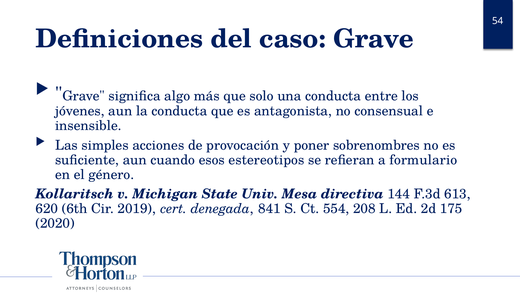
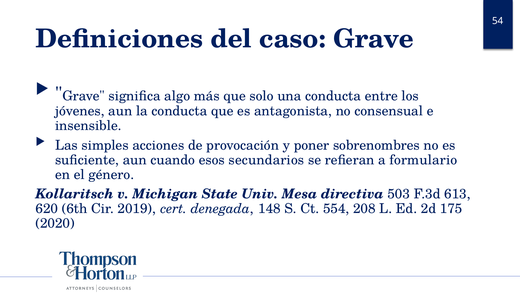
estereotipos: estereotipos -> secundarios
144: 144 -> 503
841: 841 -> 148
